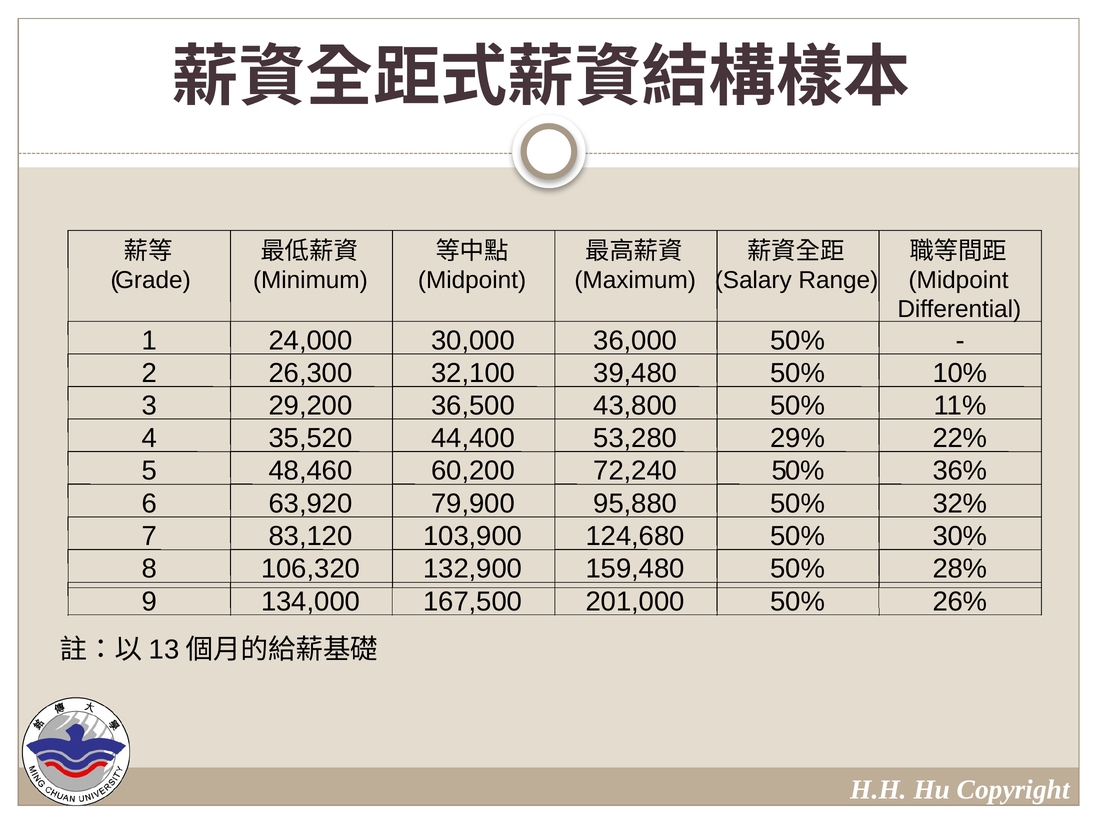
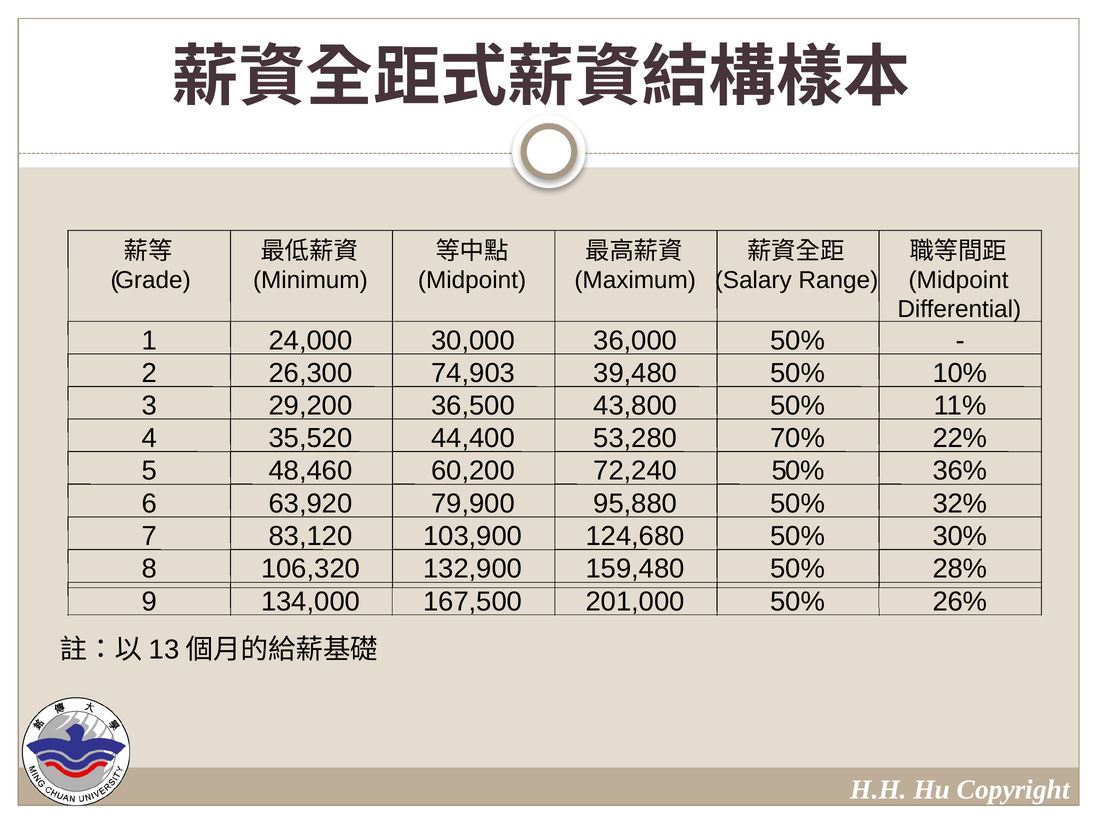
32,100: 32,100 -> 74,903
29%: 29% -> 70%
